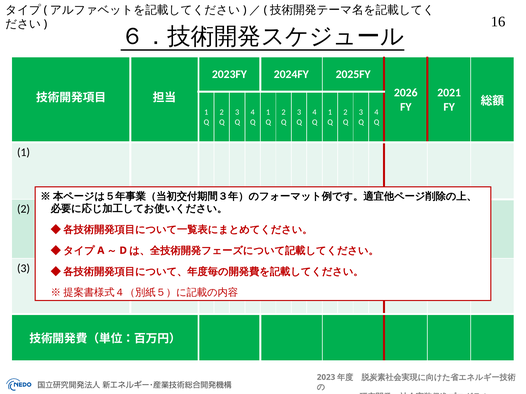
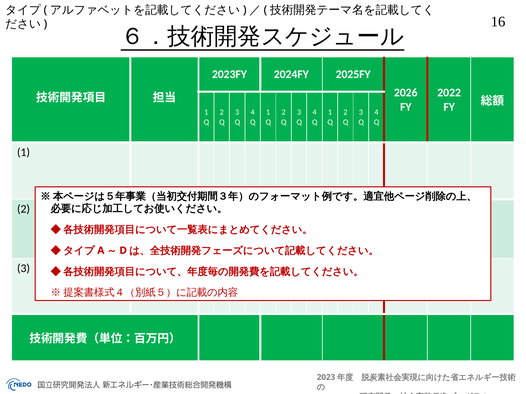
2021: 2021 -> 2022
